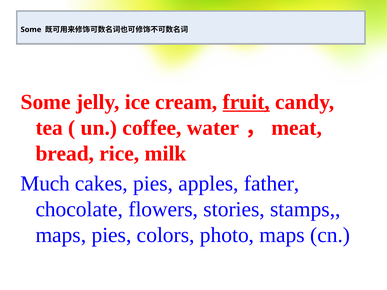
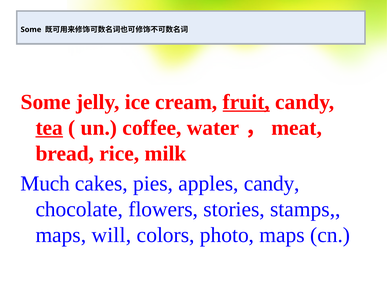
tea underline: none -> present
apples father: father -> candy
maps pies: pies -> will
